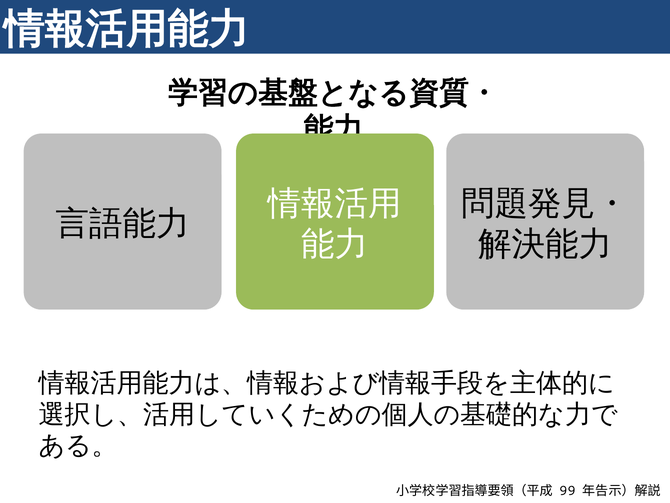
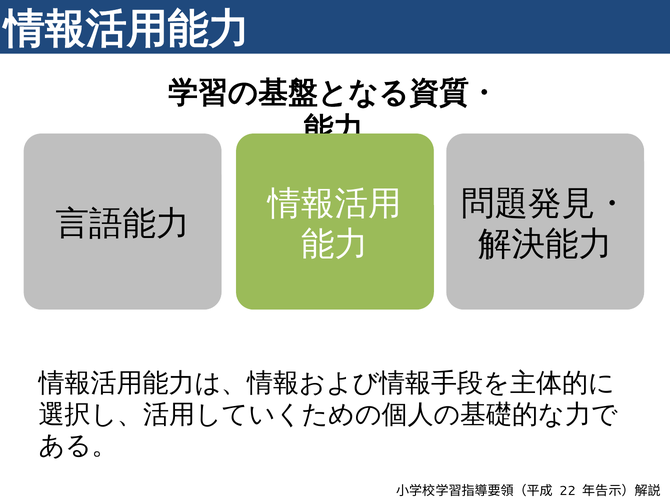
99: 99 -> 22
